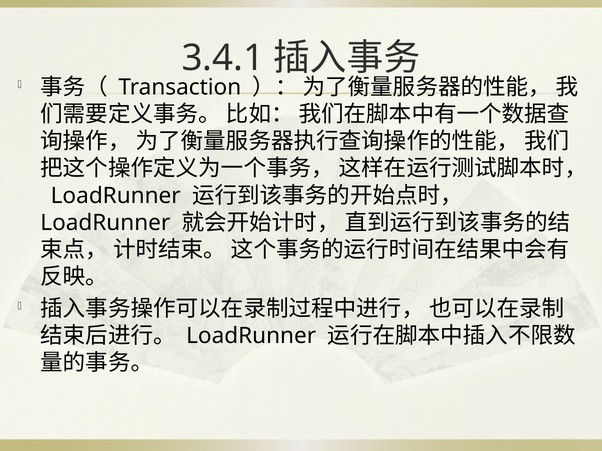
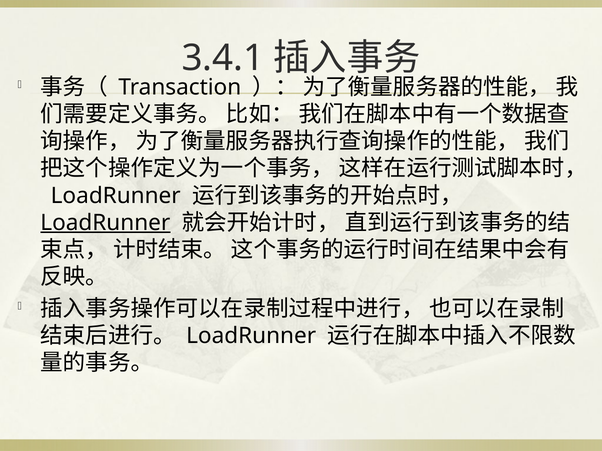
LoadRunner at (105, 223) underline: none -> present
